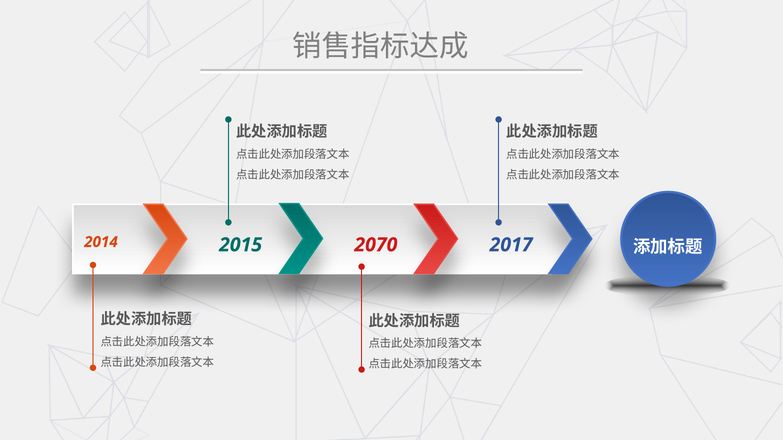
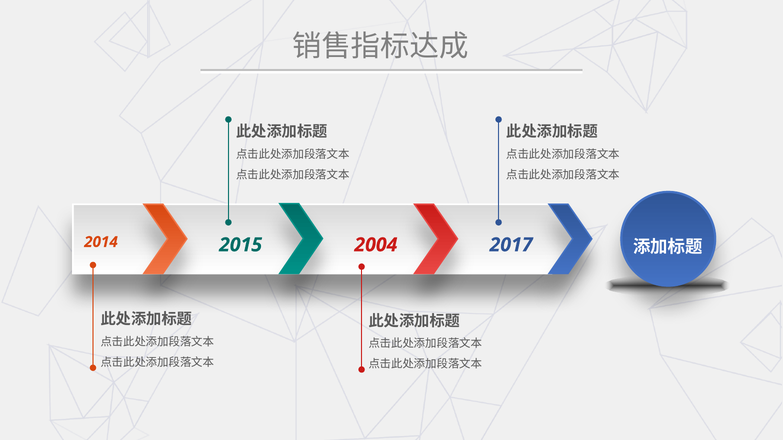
2070: 2070 -> 2004
